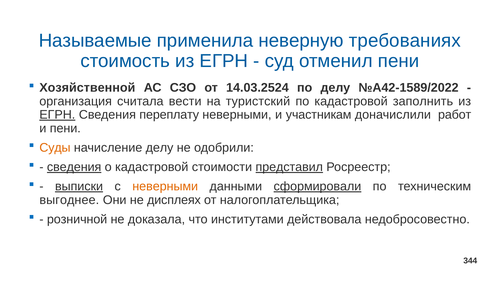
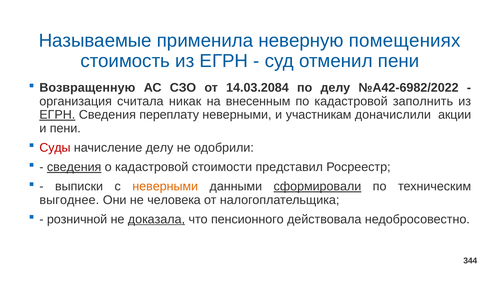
требованиях: требованиях -> помещениях
Хозяйственной: Хозяйственной -> Возвращенную
14.03.2524: 14.03.2524 -> 14.03.2084
№А42-1589/2022: №А42-1589/2022 -> №А42-6982/2022
вести: вести -> никак
туристский: туристский -> внесенным
работ: работ -> акции
Суды colour: orange -> red
представил underline: present -> none
выписки underline: present -> none
дисплеях: дисплеях -> человека
доказала underline: none -> present
институтами: институтами -> пенсионного
